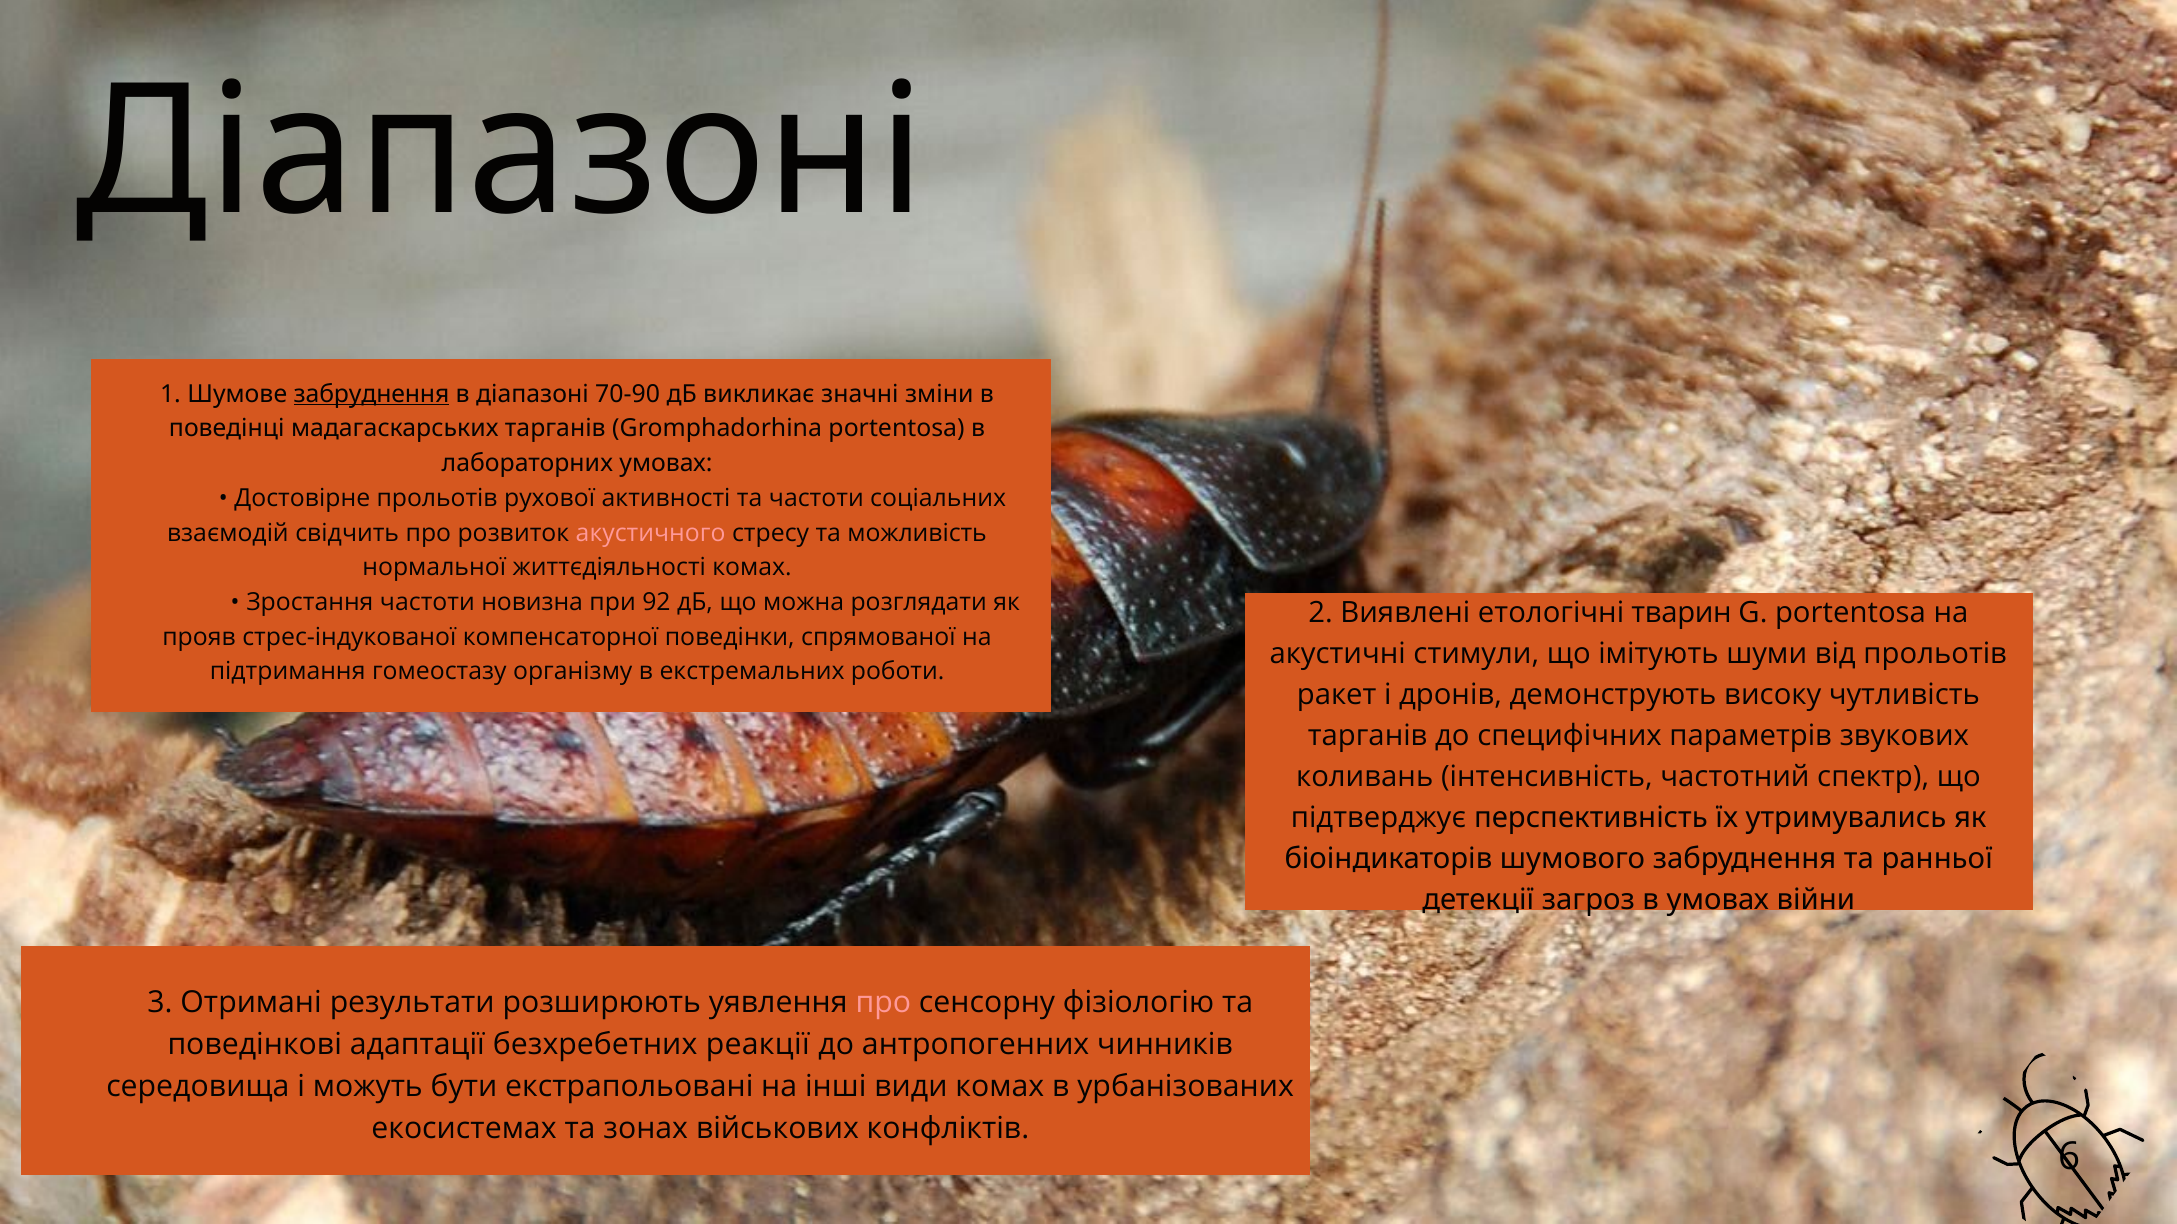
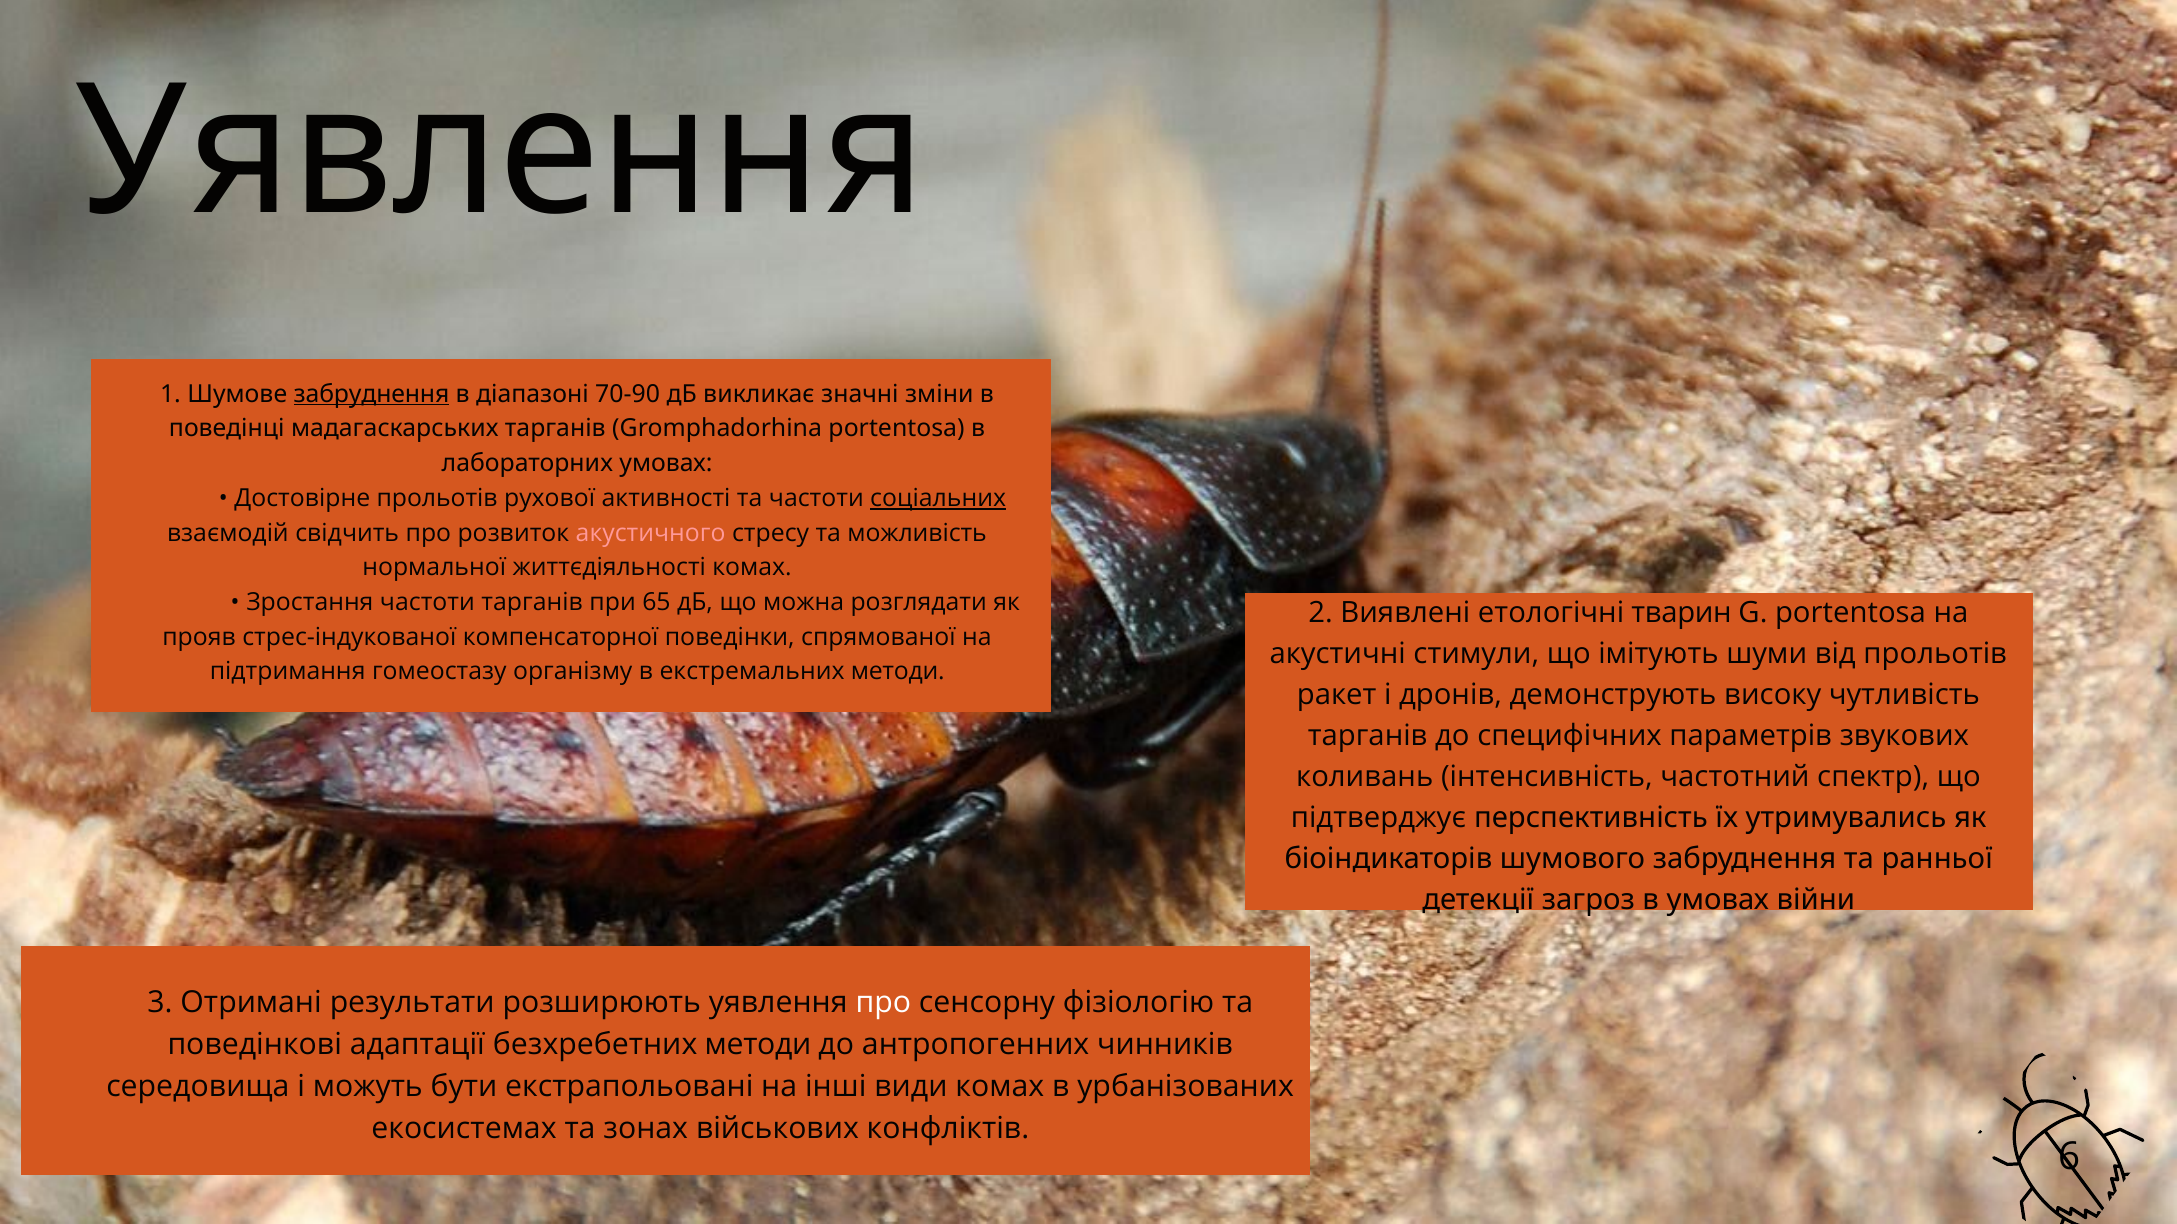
Діапазоні at (501, 153): Діапазоні -> Уявлення
соціальних underline: none -> present
частоти новизна: новизна -> тарганів
92: 92 -> 65
екстремальних роботи: роботи -> методи
про at (883, 1003) colour: pink -> white
безхребетних реакції: реакції -> методи
